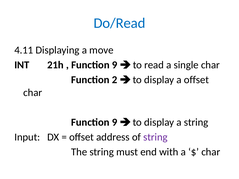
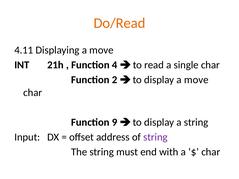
Do/Read colour: blue -> orange
9 at (115, 65): 9 -> 4
display a offset: offset -> move
